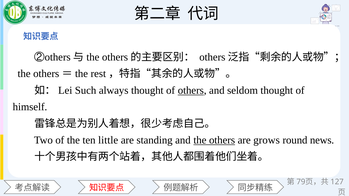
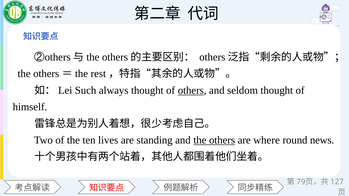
little: little -> lives
grows: grows -> where
